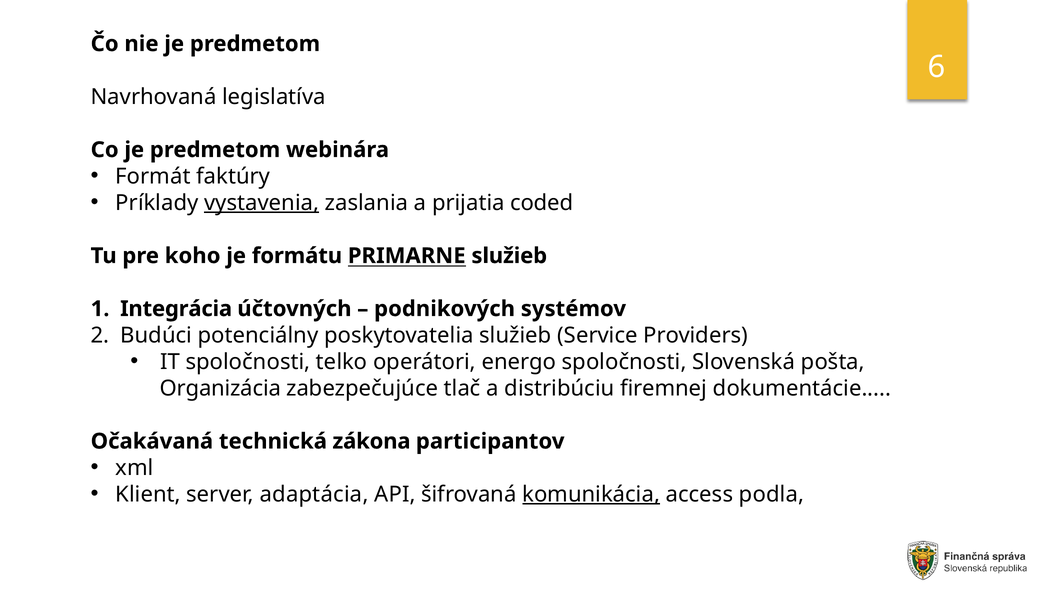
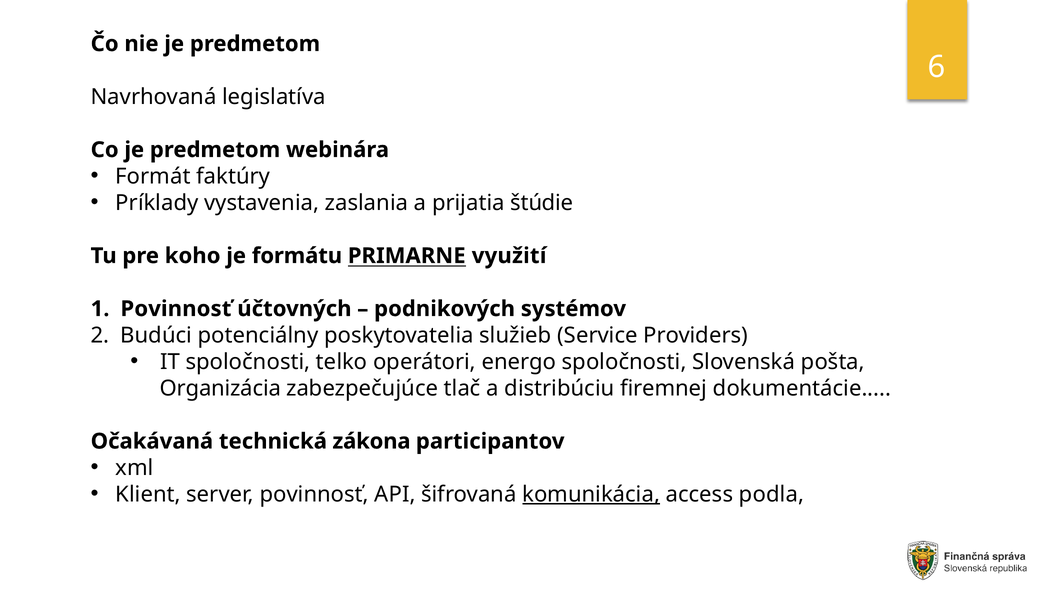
vystavenia underline: present -> none
coded: coded -> štúdie
PRIMARNE služieb: služieb -> využití
Integrácia at (176, 309): Integrácia -> Povinnosť
server adaptácia: adaptácia -> povinnosť
